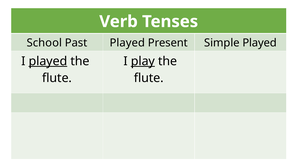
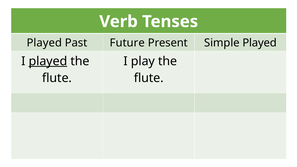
School at (44, 43): School -> Played
Past Played: Played -> Future
play underline: present -> none
